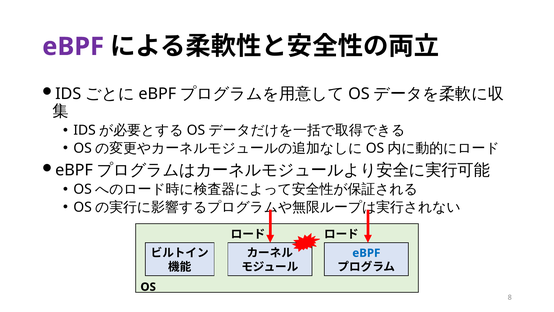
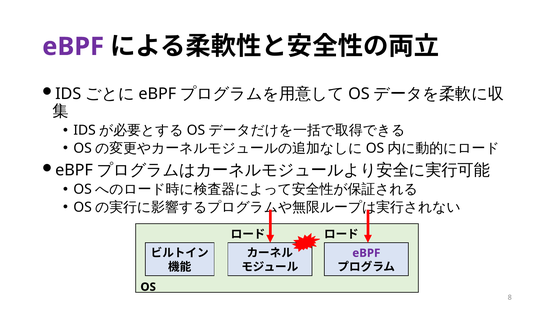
eBPF at (366, 253) colour: blue -> purple
